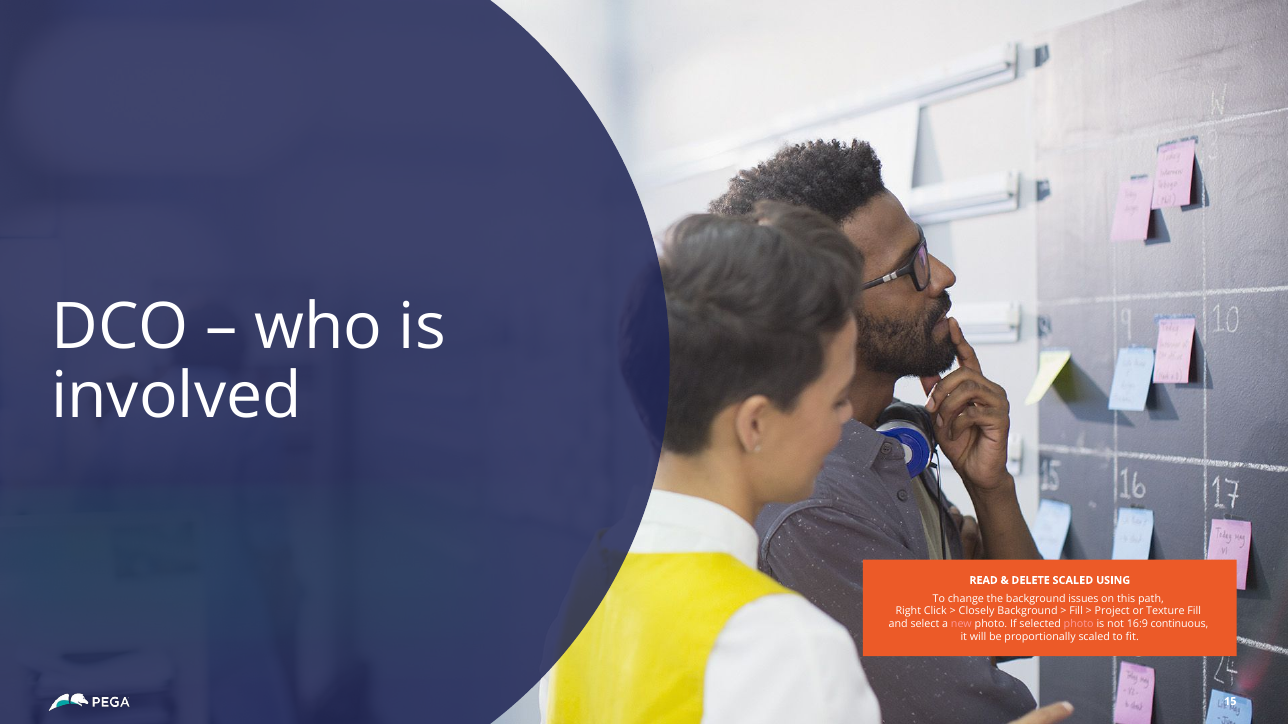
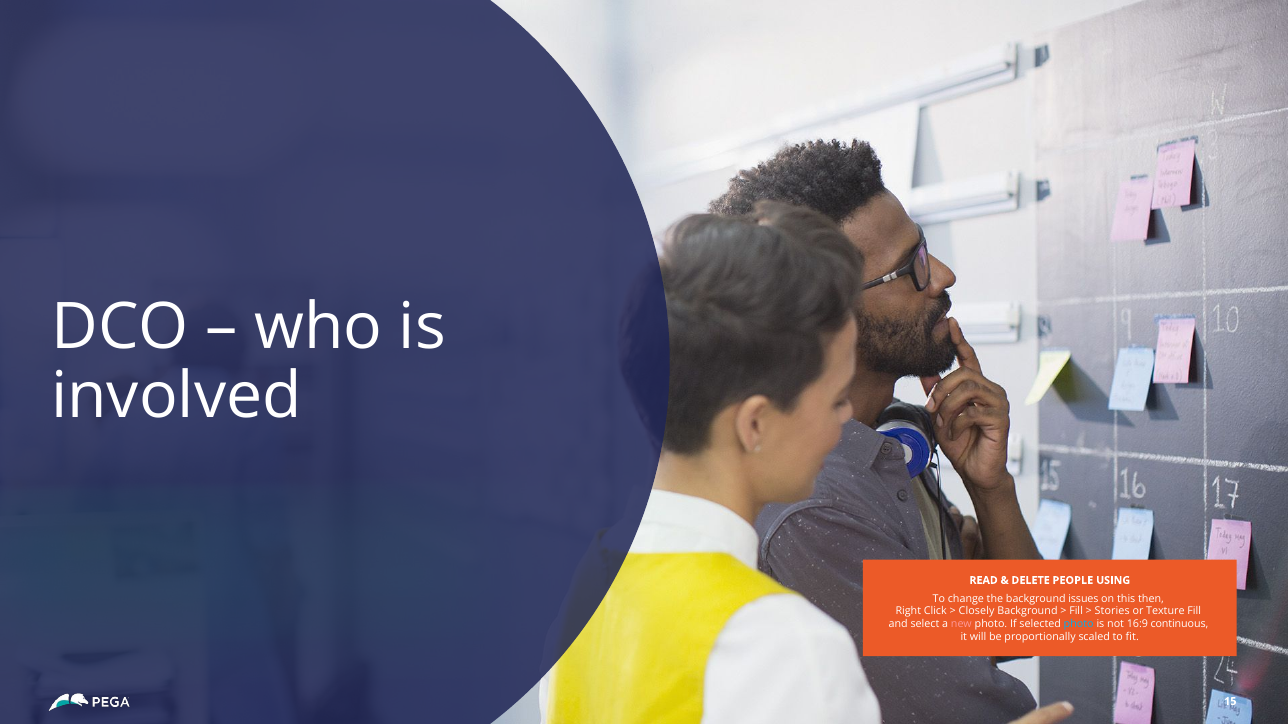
DELETE SCALED: SCALED -> PEOPLE
path: path -> then
Project: Project -> Stories
photo at (1079, 625) colour: pink -> light blue
